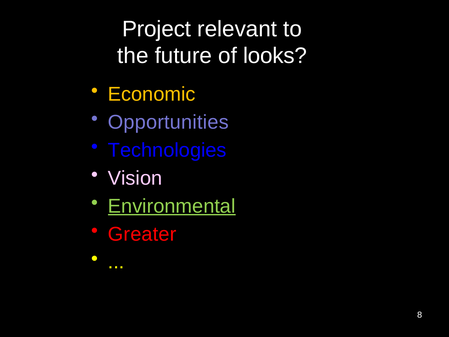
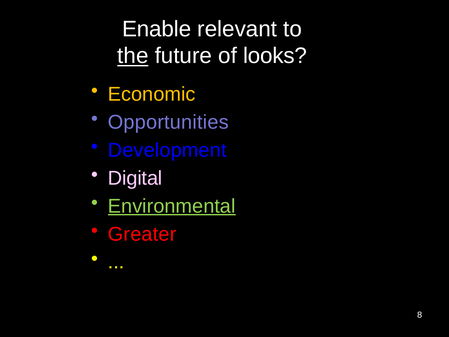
Project: Project -> Enable
the underline: none -> present
Technologies: Technologies -> Development
Vision: Vision -> Digital
